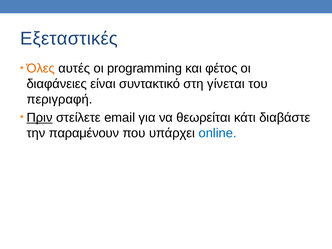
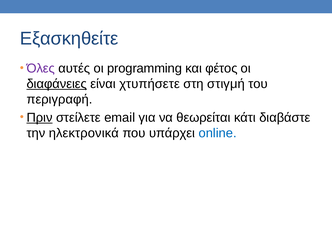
Εξεταστικές: Εξεταστικές -> Εξασκηθείτε
Όλες colour: orange -> purple
διαφάνειες underline: none -> present
συντακτικό: συντακτικό -> χτυπήσετε
γίνεται: γίνεται -> στιγμή
παραμένουν: παραμένουν -> ηλεκτρονικά
